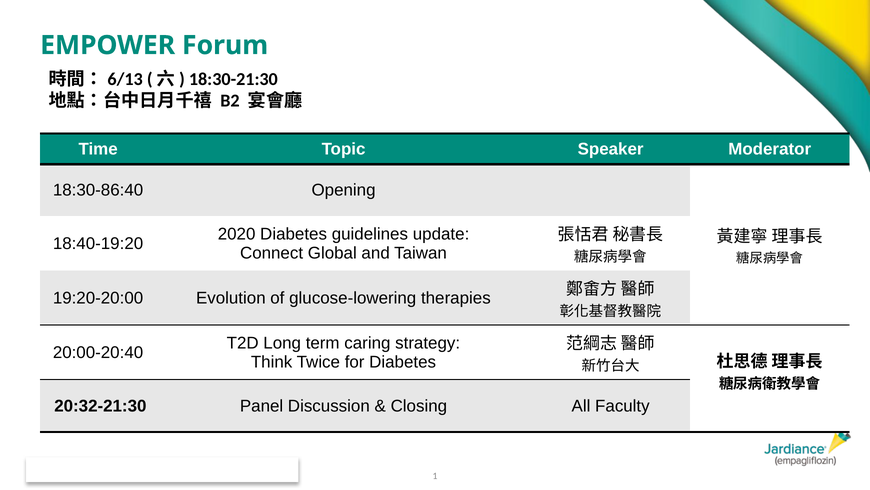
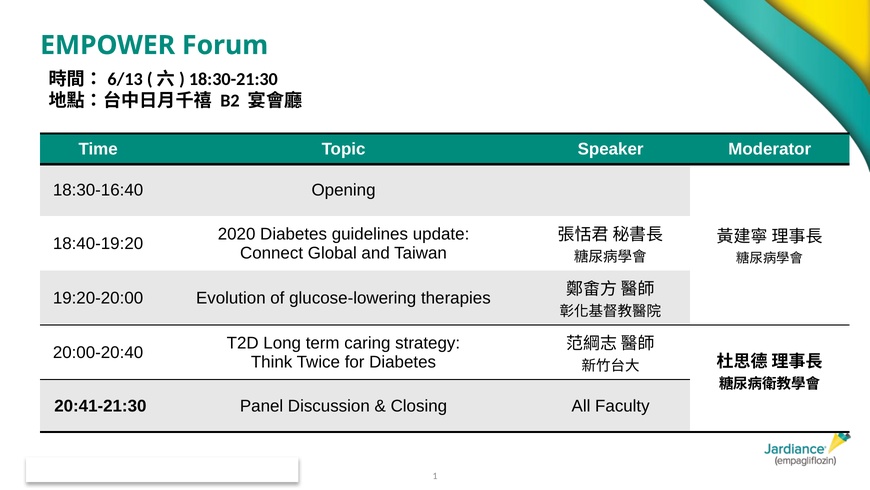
18:30-86:40: 18:30-86:40 -> 18:30-16:40
20:32-21:30: 20:32-21:30 -> 20:41-21:30
